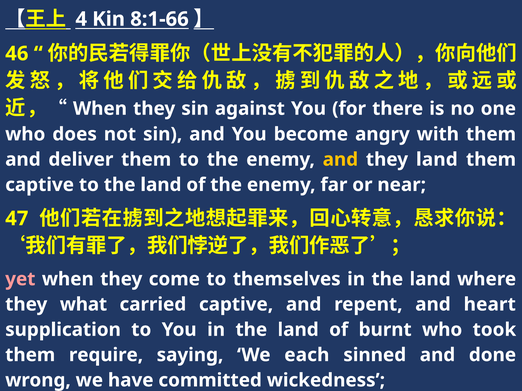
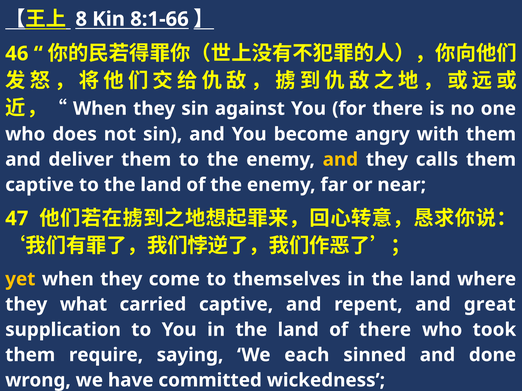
4: 4 -> 8
they land: land -> calls
yet colour: pink -> yellow
heart: heart -> great
of burnt: burnt -> there
